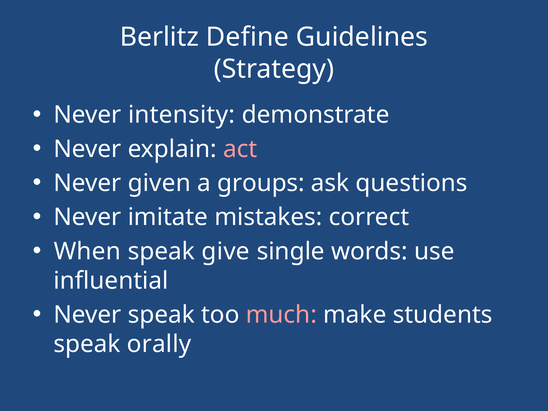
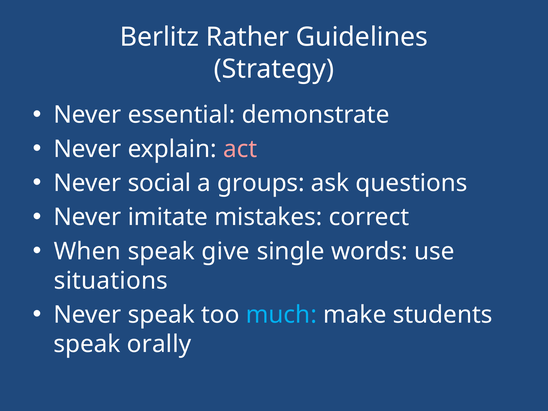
Define: Define -> Rather
intensity: intensity -> essential
given: given -> social
influential: influential -> situations
much colour: pink -> light blue
